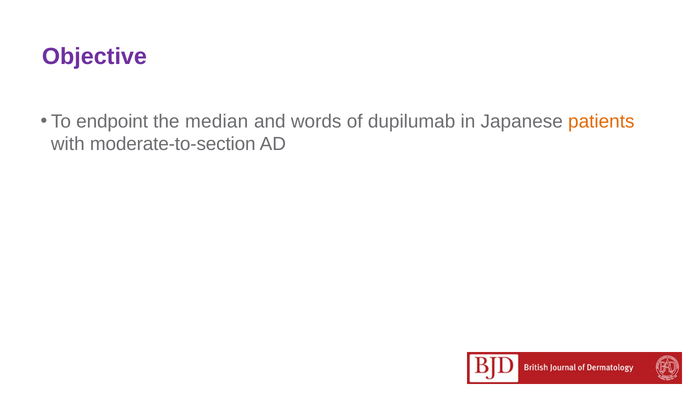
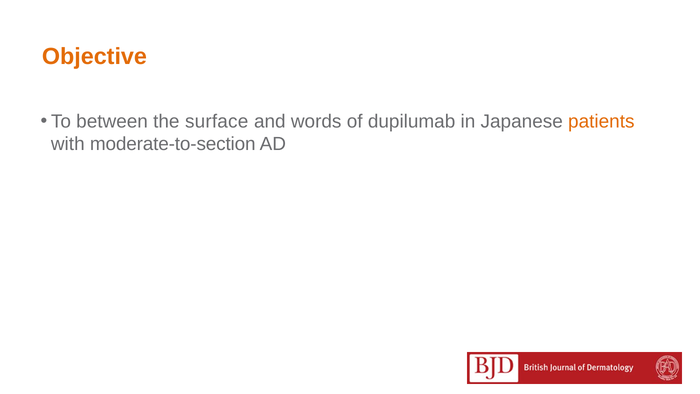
Objective colour: purple -> orange
endpoint: endpoint -> between
median: median -> surface
